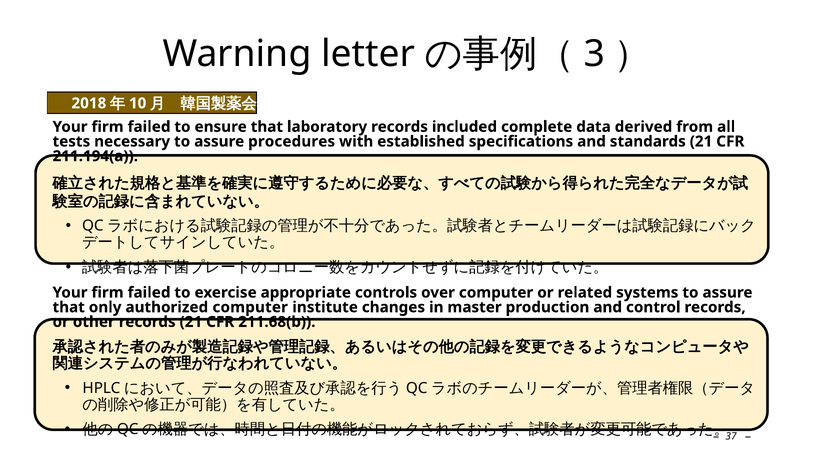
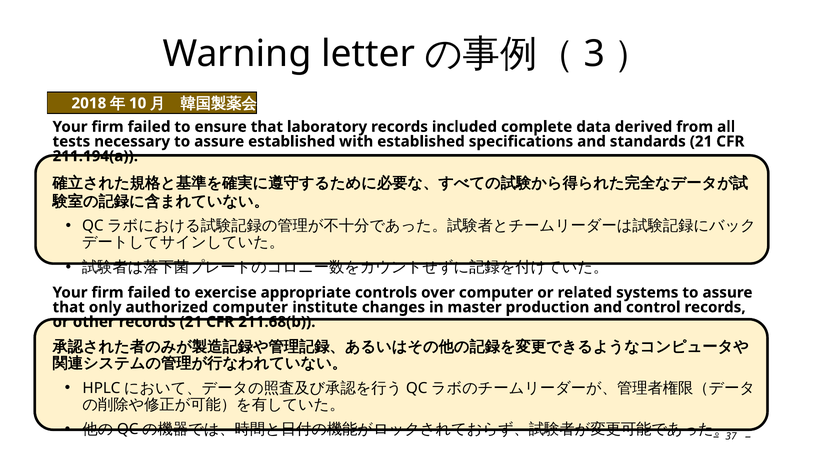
assure procedures: procedures -> established
